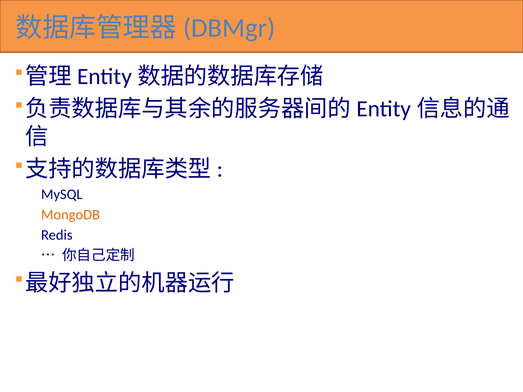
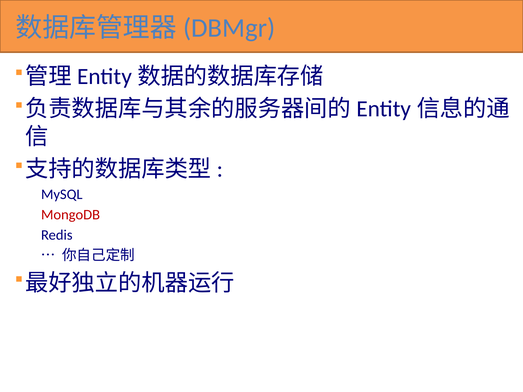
MongoDB colour: orange -> red
